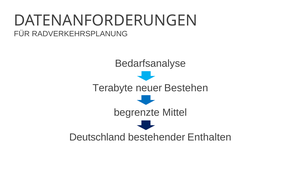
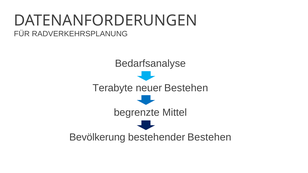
Deutschland: Deutschland -> Bevölkerung
bestehender Enthalten: Enthalten -> Bestehen
